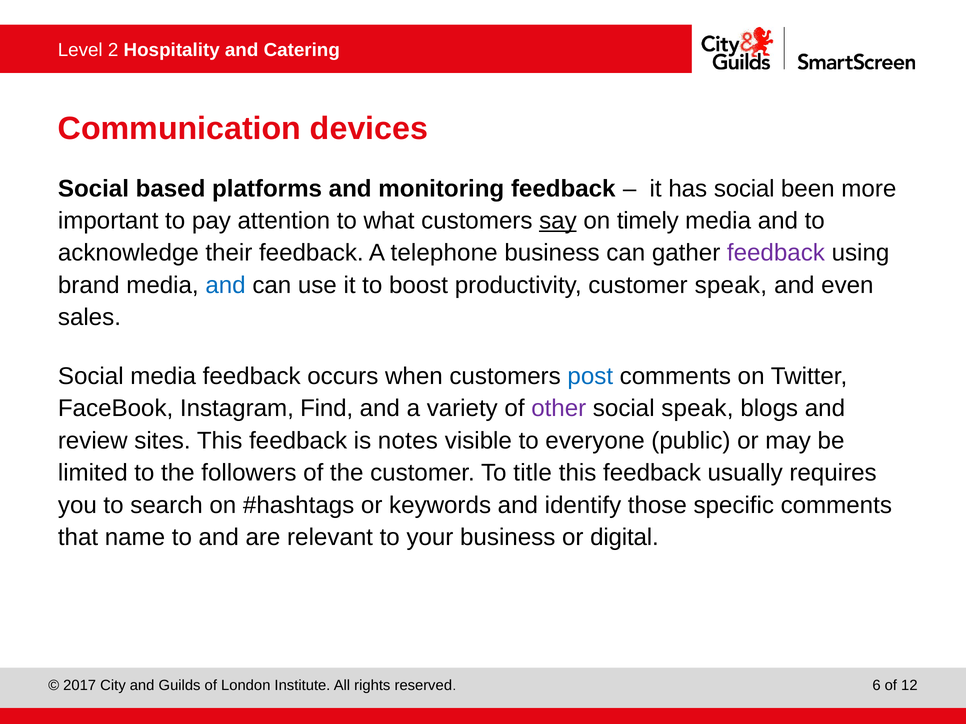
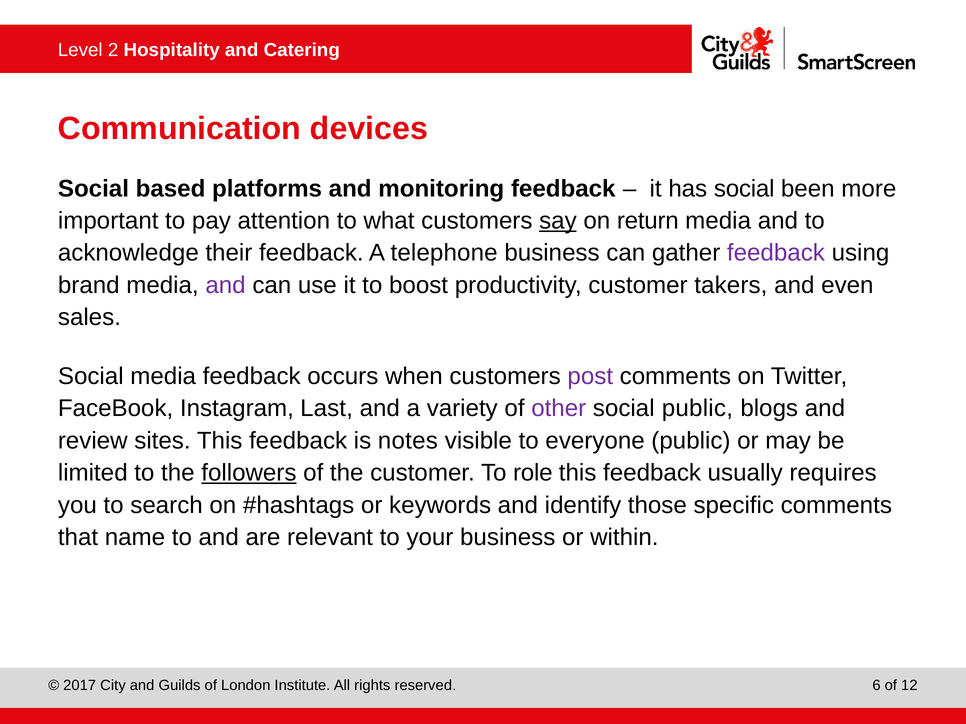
timely: timely -> return
and at (226, 285) colour: blue -> purple
customer speak: speak -> takers
post colour: blue -> purple
Find: Find -> Last
social speak: speak -> public
followers underline: none -> present
title: title -> role
digital: digital -> within
